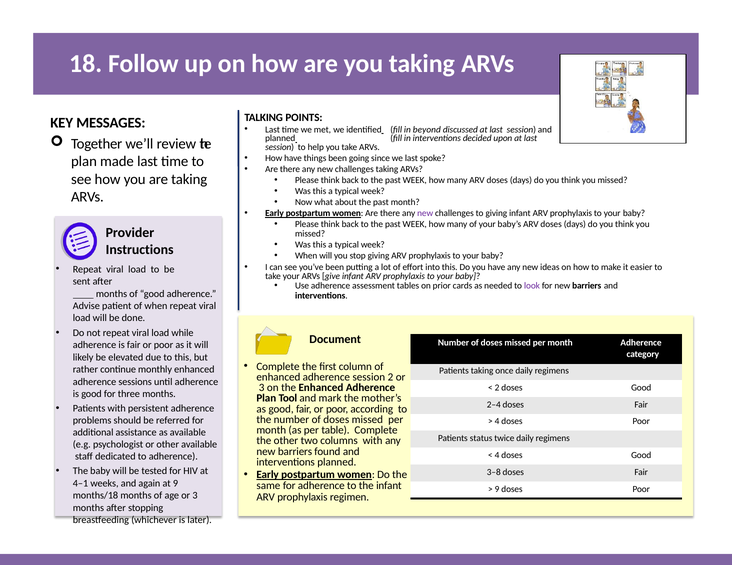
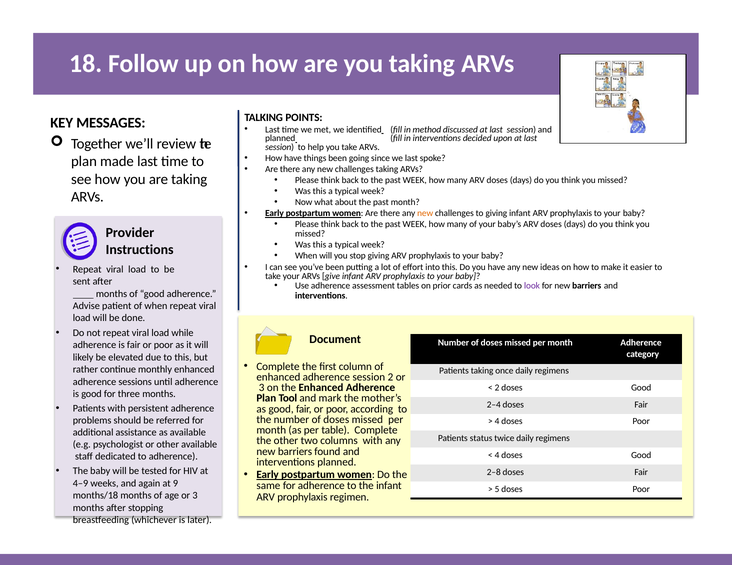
beyond: beyond -> method
new at (425, 214) colour: purple -> orange
3–8: 3–8 -> 2–8
4–1: 4–1 -> 4–9
9 at (497, 490): 9 -> 5
